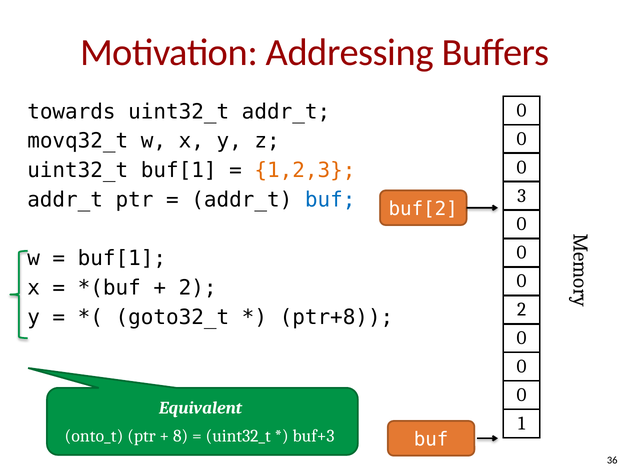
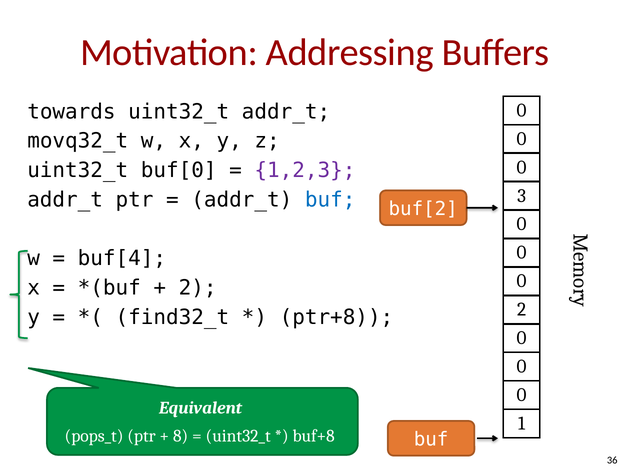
uint32_t buf[1: buf[1 -> buf[0
1,2,3 colour: orange -> purple
buf[1 at (122, 258): buf[1 -> buf[4
goto32_t: goto32_t -> find32_t
onto_t: onto_t -> pops_t
buf+3: buf+3 -> buf+8
